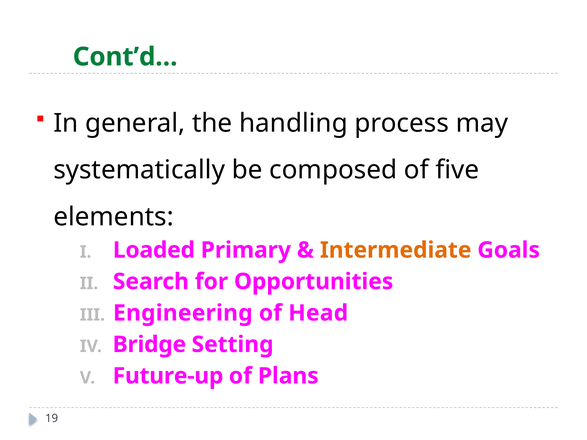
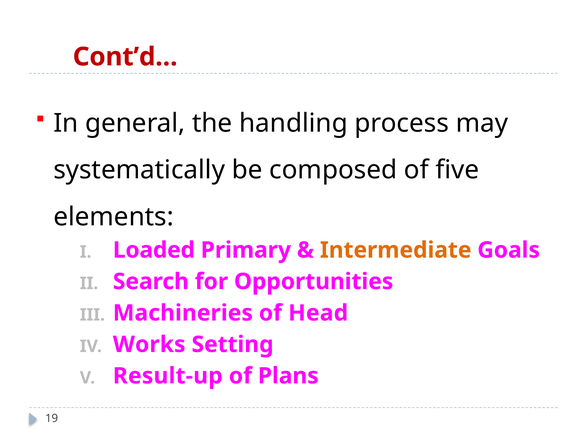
Cont’d… colour: green -> red
Engineering: Engineering -> Machineries
Bridge: Bridge -> Works
Future-up: Future-up -> Result-up
